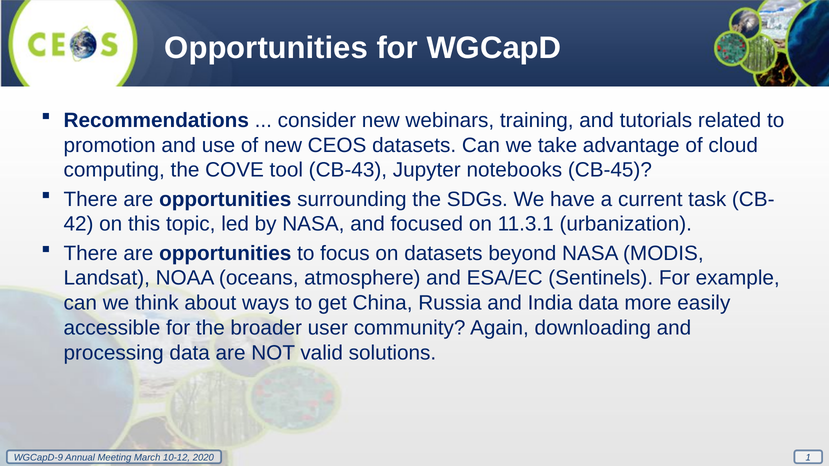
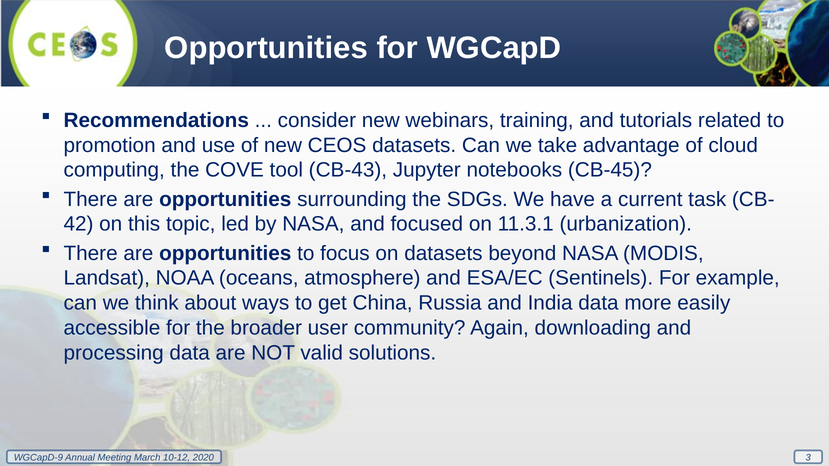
1: 1 -> 3
